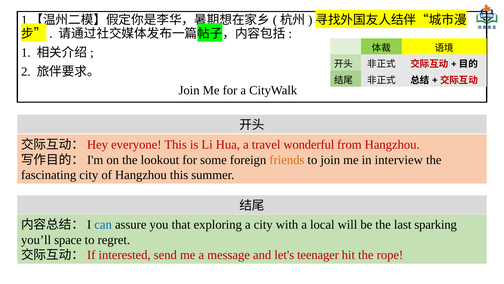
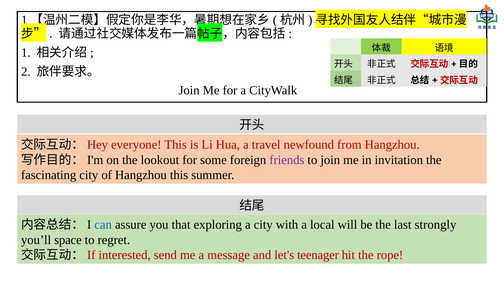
wonderful: wonderful -> newfound
friends colour: orange -> purple
interview: interview -> invitation
sparking: sparking -> strongly
